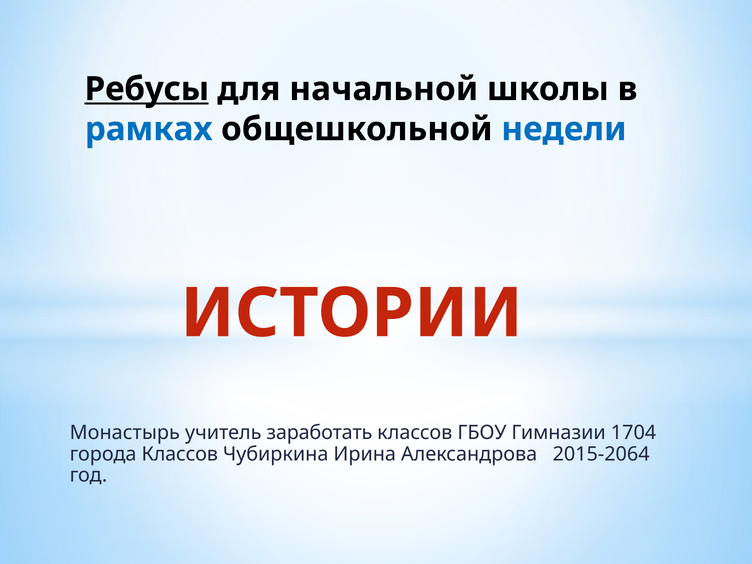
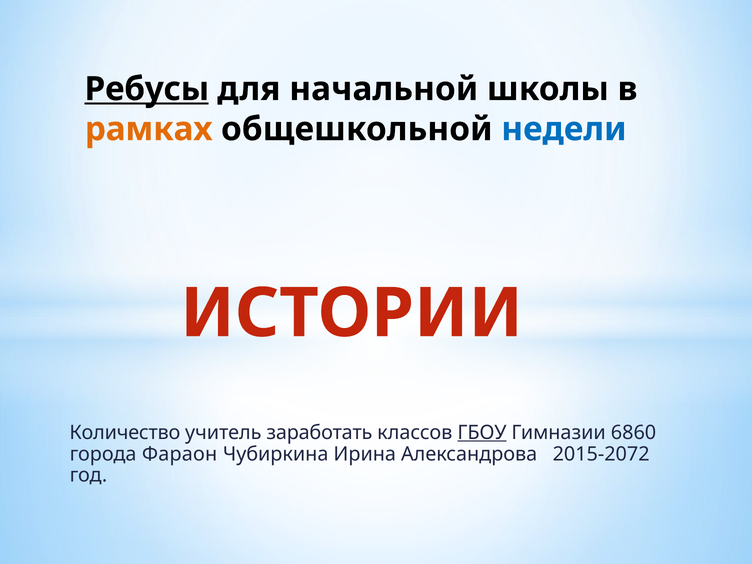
рамках colour: blue -> orange
Монастырь: Монастырь -> Количество
ГБОУ underline: none -> present
1704: 1704 -> 6860
города Классов: Классов -> Фараон
2015-2064: 2015-2064 -> 2015-2072
